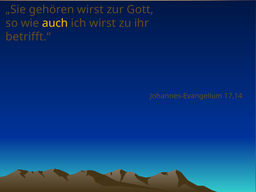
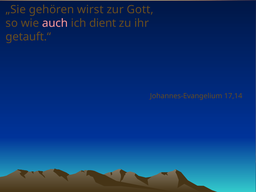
auch colour: yellow -> pink
ich wirst: wirst -> dient
betrifft.“: betrifft.“ -> getauft.“
